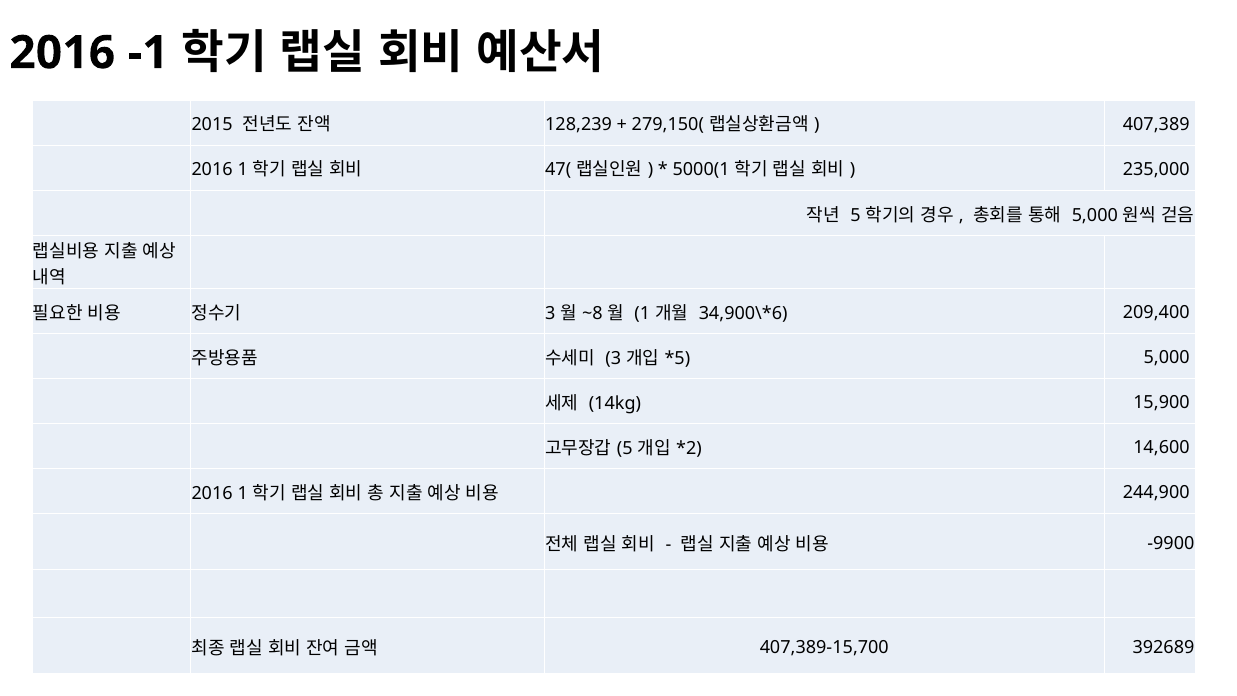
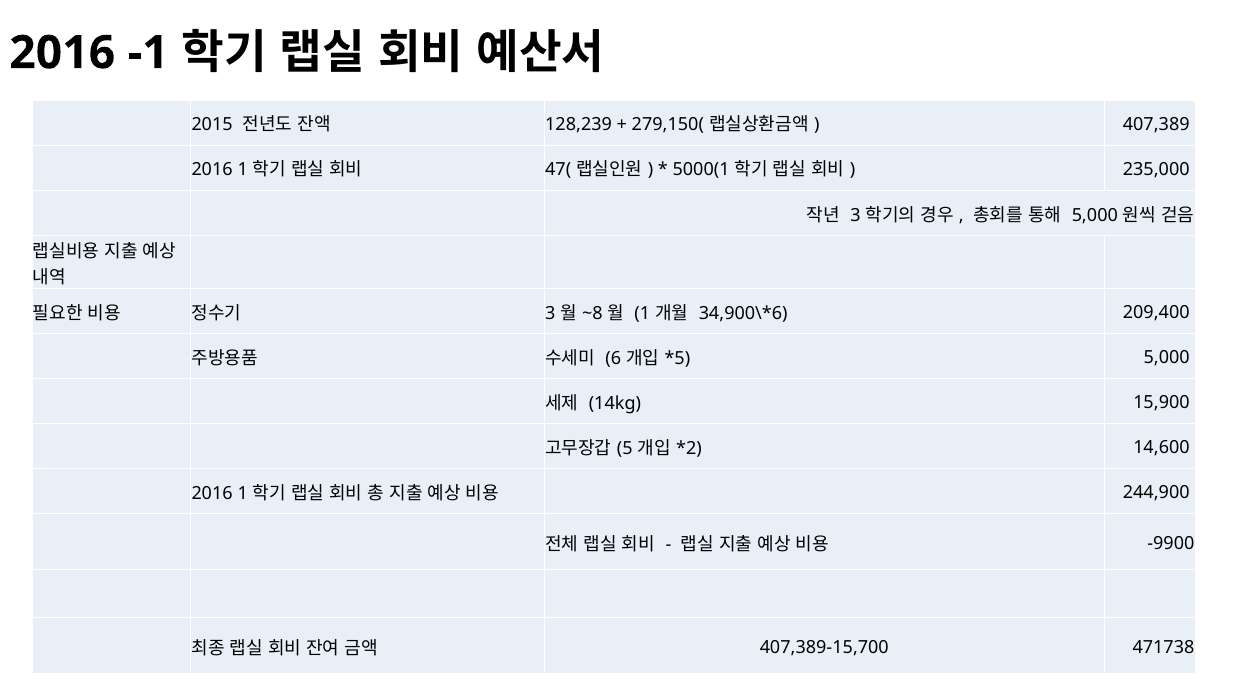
5 at (856, 215): 5 -> 3
3 at (613, 358): 3 -> 6
392689: 392689 -> 471738
